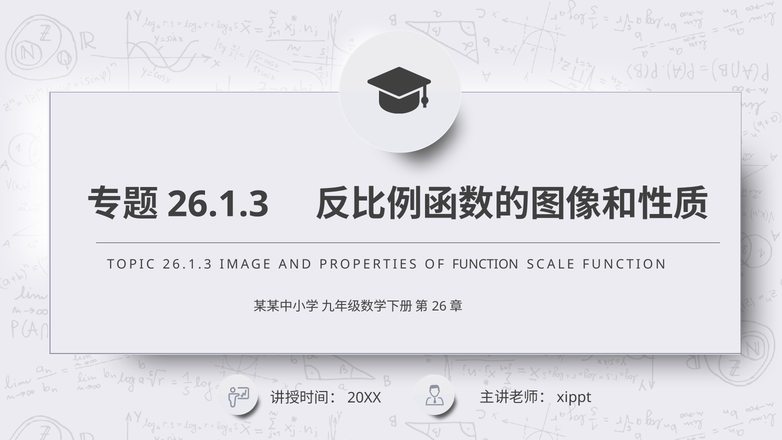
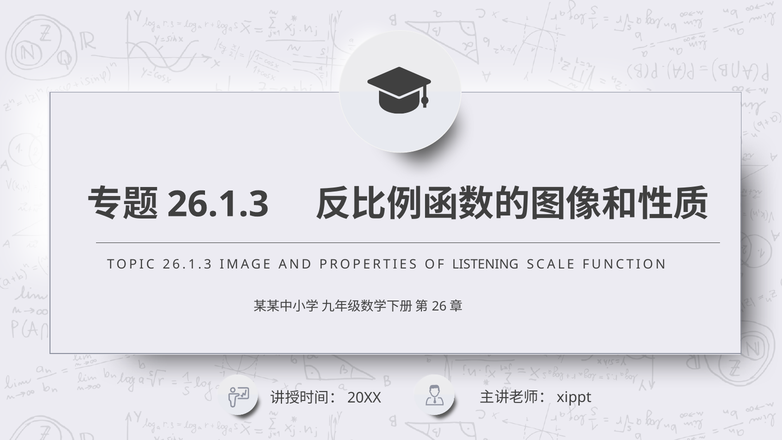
OF FUNCTION: FUNCTION -> LISTENING
